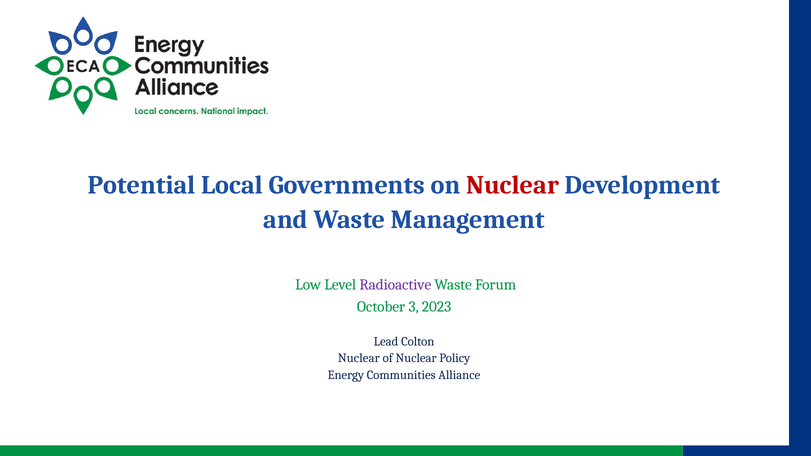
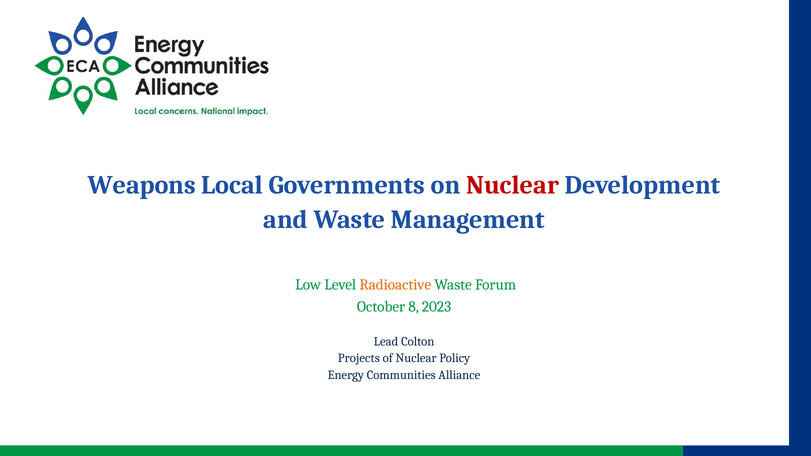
Potential: Potential -> Weapons
Radioactive colour: purple -> orange
3: 3 -> 8
Nuclear at (359, 358): Nuclear -> Projects
